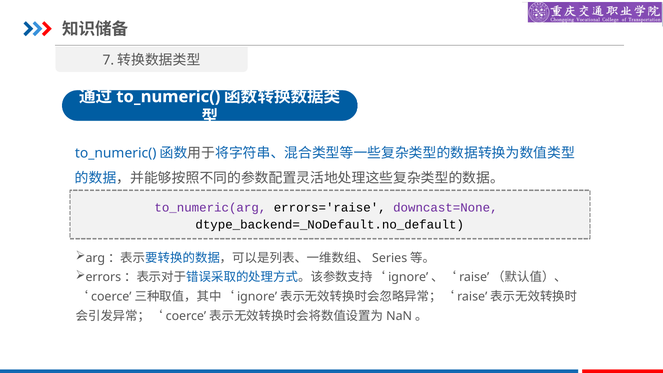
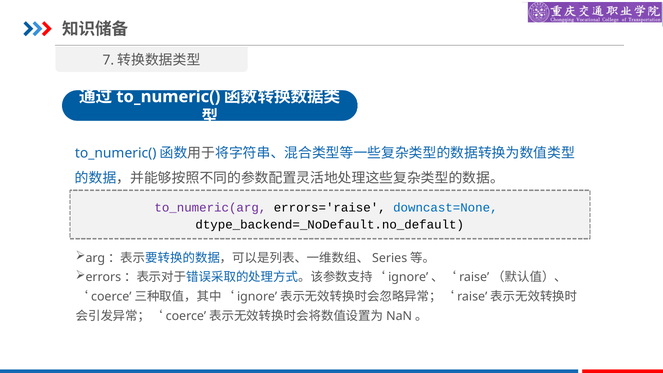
downcast=None colour: purple -> blue
